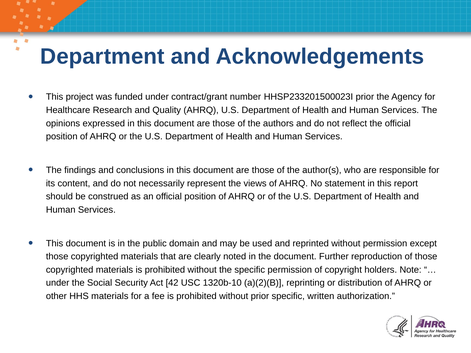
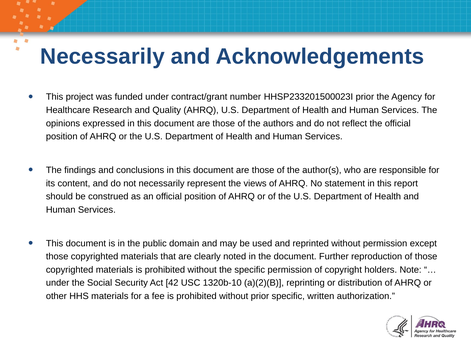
Department at (102, 57): Department -> Necessarily
